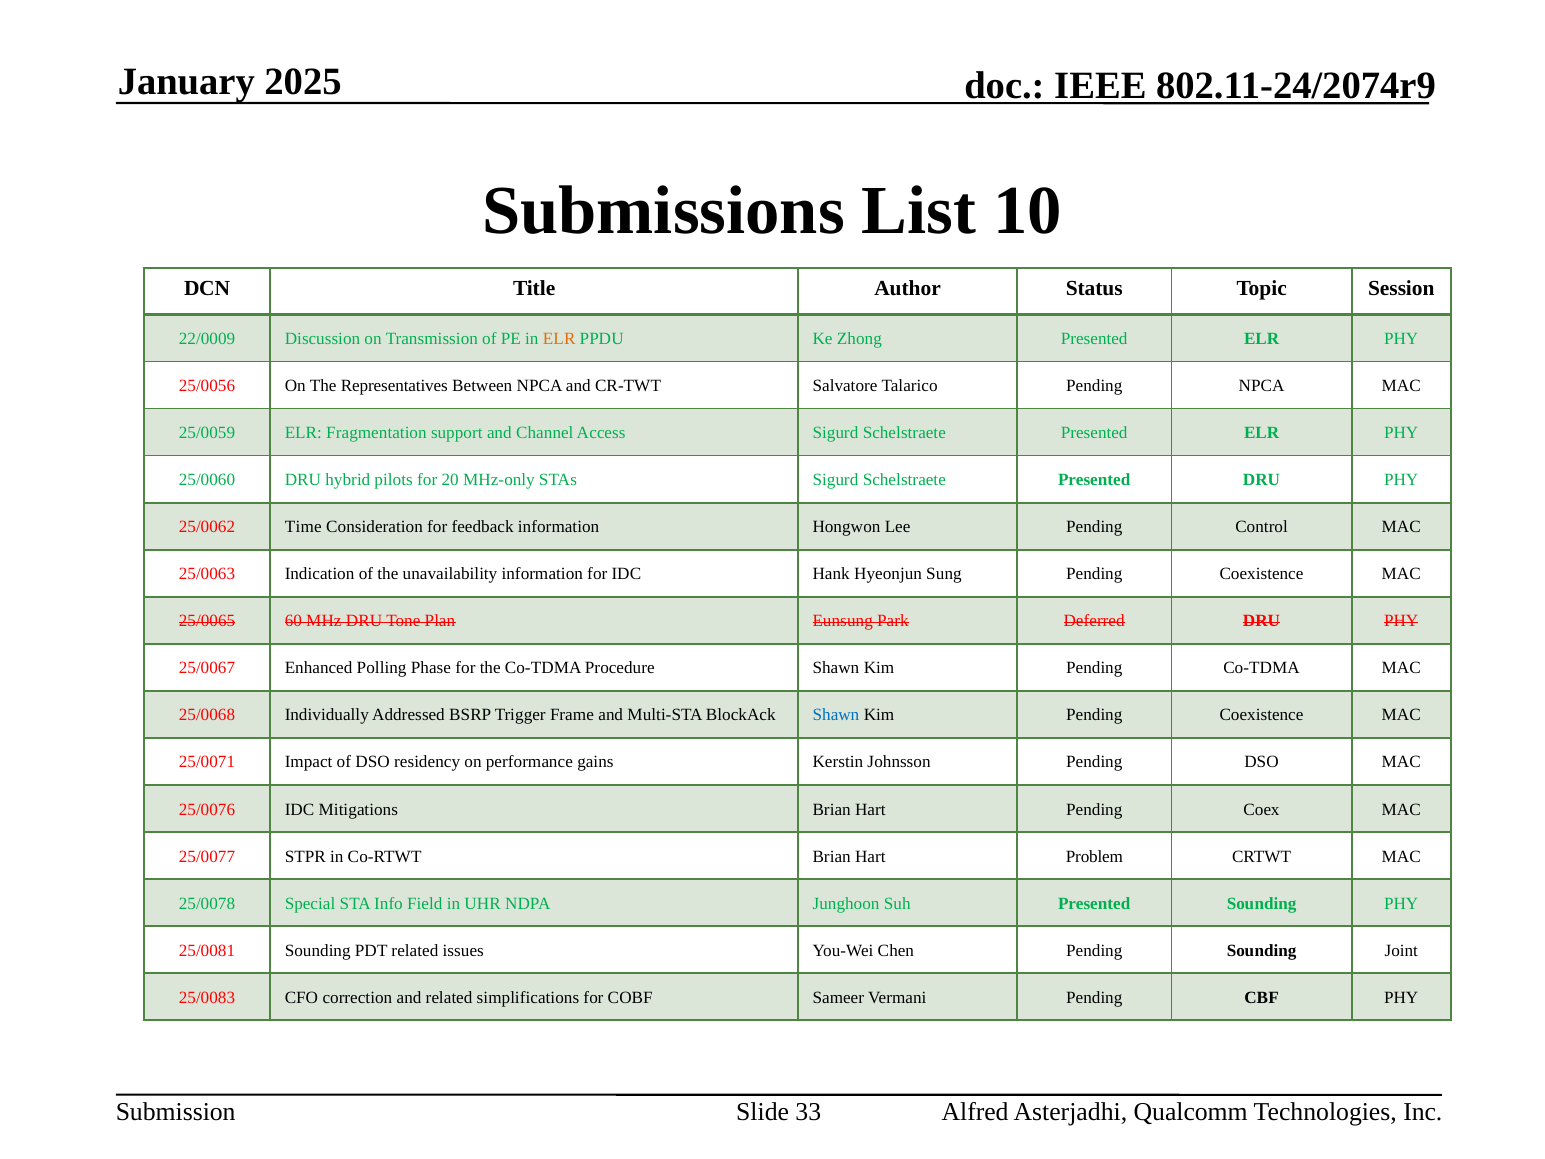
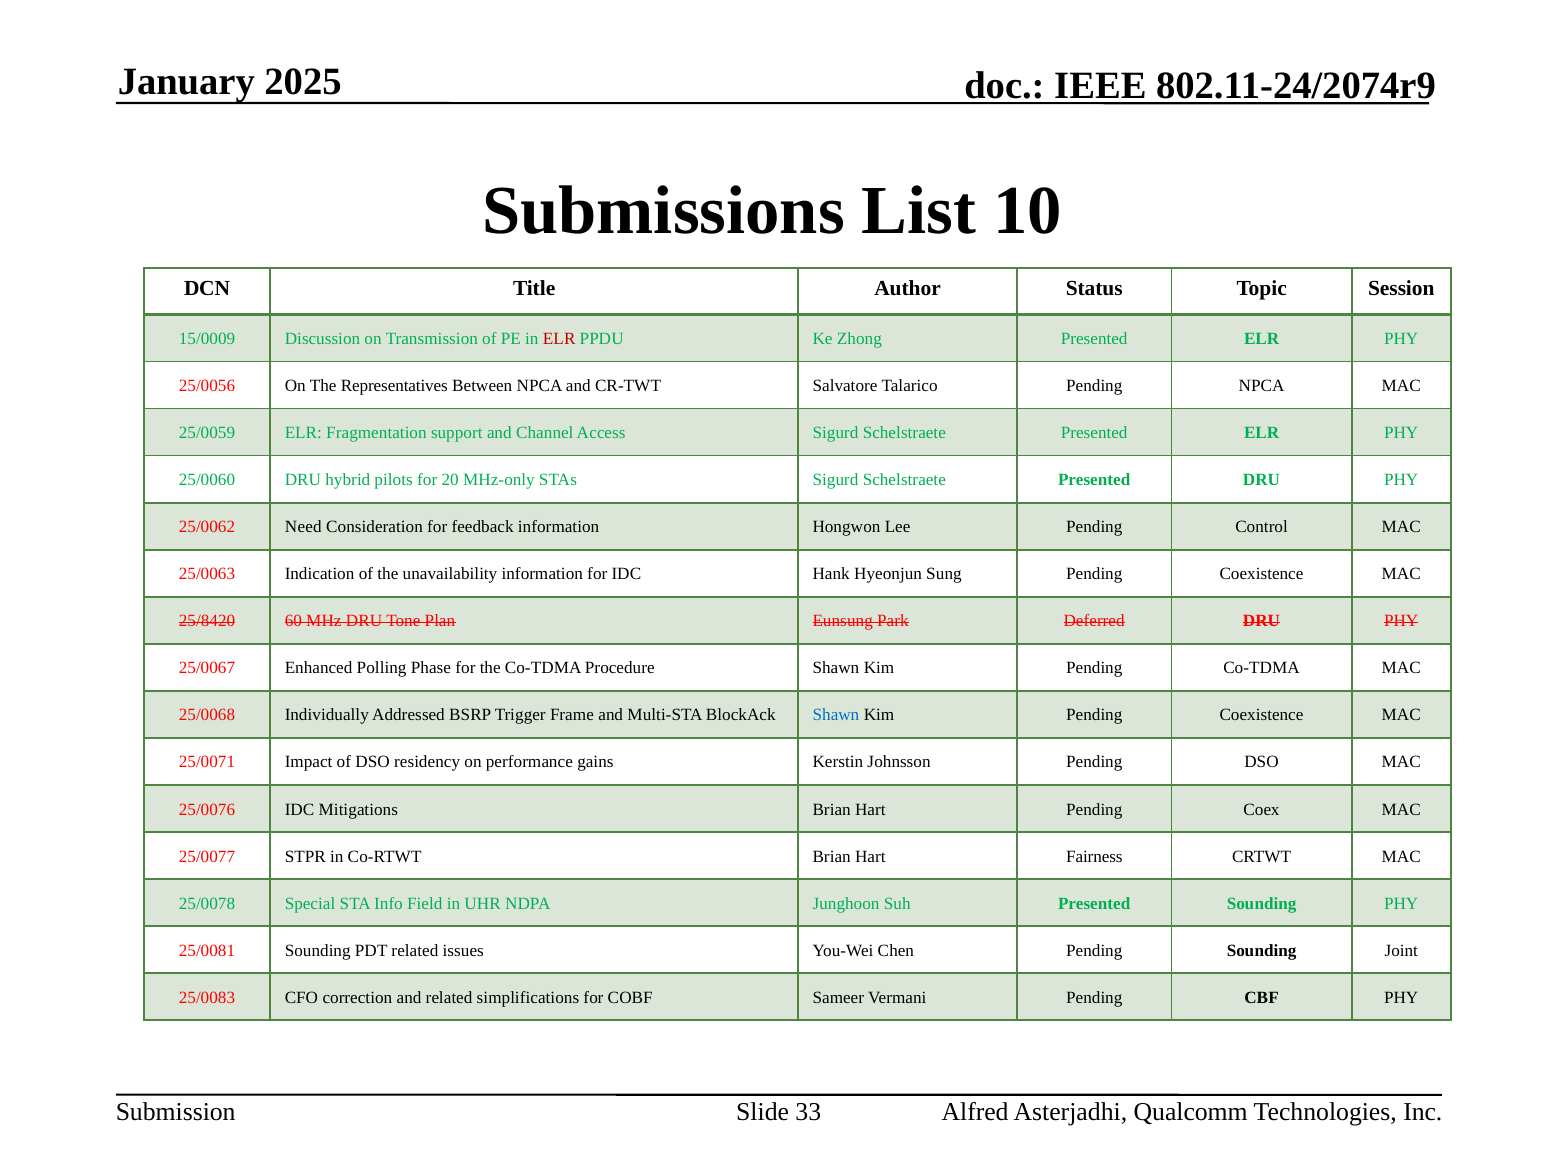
22/0009: 22/0009 -> 15/0009
ELR at (559, 339) colour: orange -> red
Time: Time -> Need
25/0065: 25/0065 -> 25/8420
Problem: Problem -> Fairness
